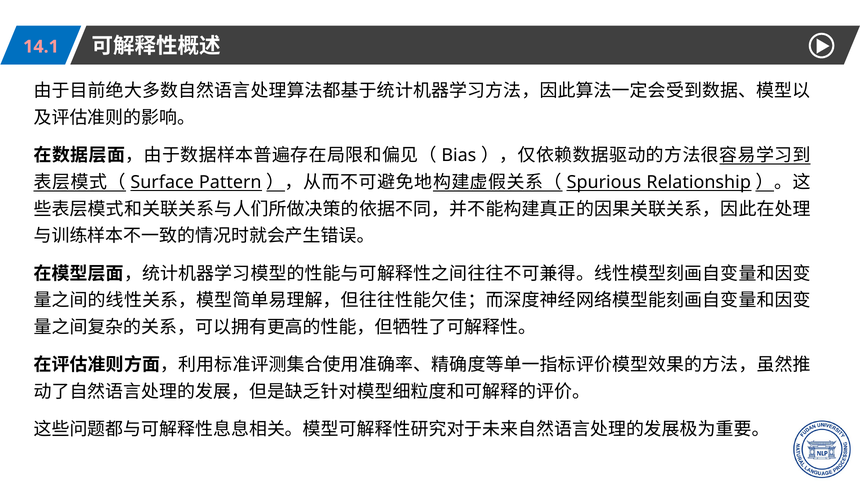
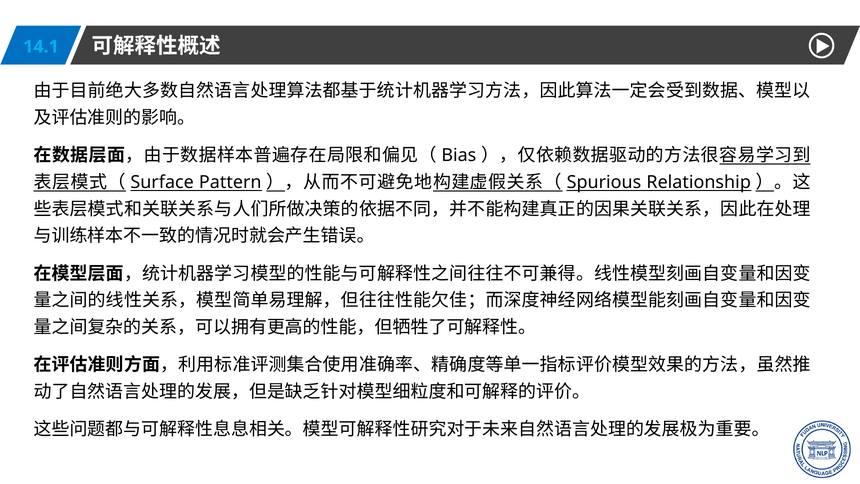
14.1 colour: pink -> light blue
